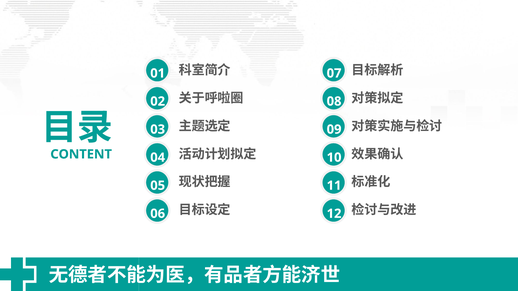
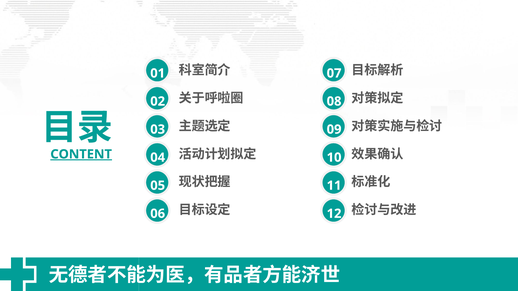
CONTENT underline: none -> present
